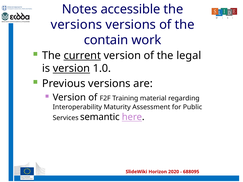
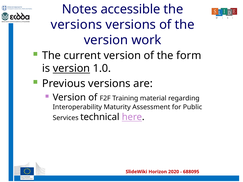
contain at (106, 40): contain -> version
current underline: present -> none
legal: legal -> form
semantic: semantic -> technical
